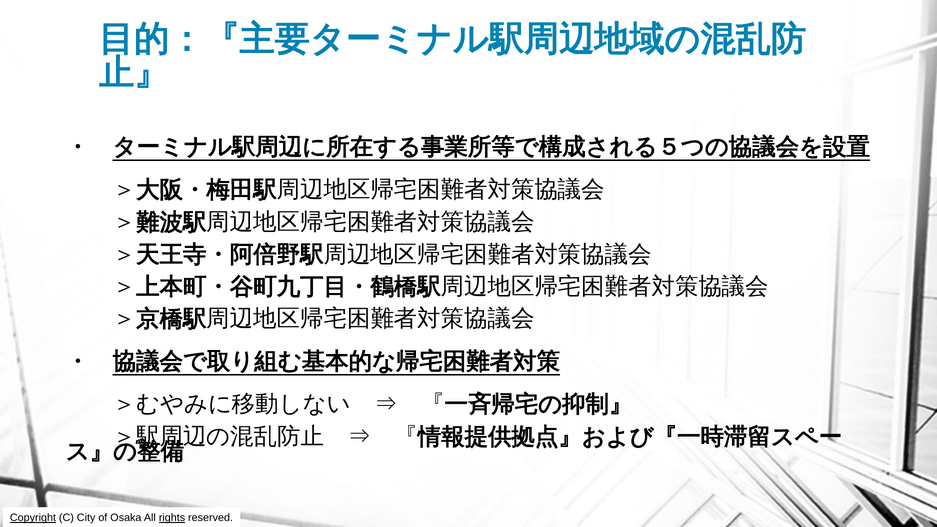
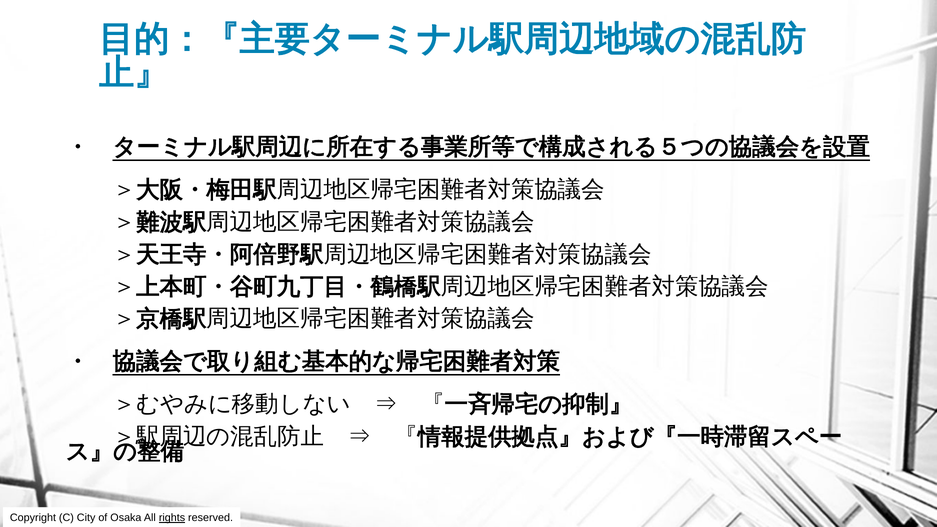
Copyright underline: present -> none
